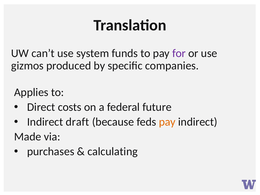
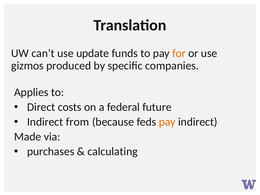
system: system -> update
for colour: purple -> orange
draft: draft -> from
